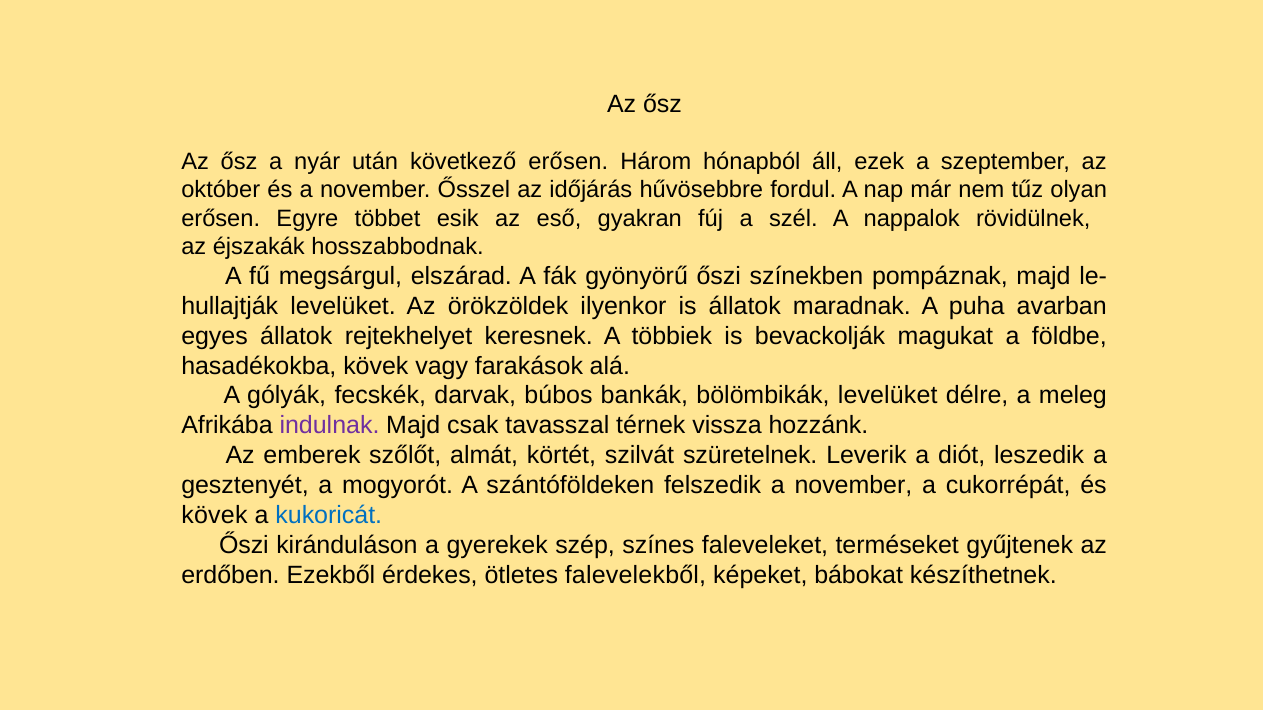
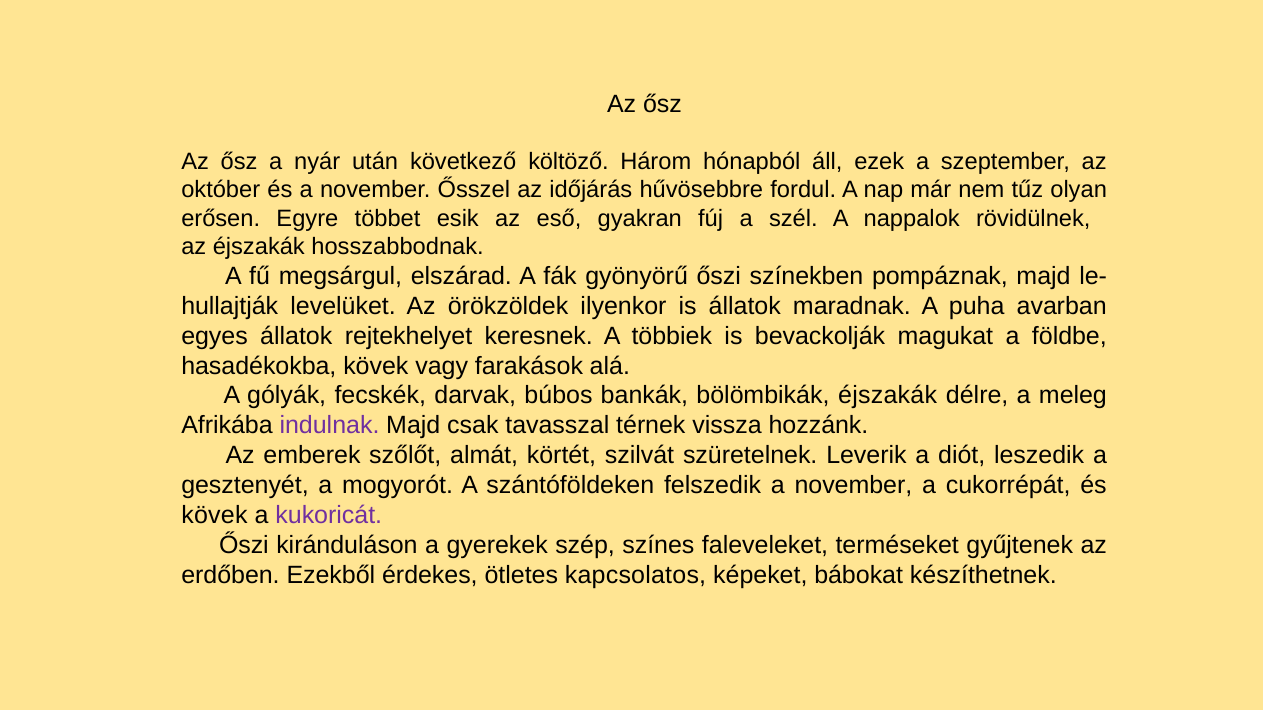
következő erősen: erősen -> költöző
bölömbikák levelüket: levelüket -> éjszakák
kukoricát colour: blue -> purple
falevelekből: falevelekből -> kapcsolatos
